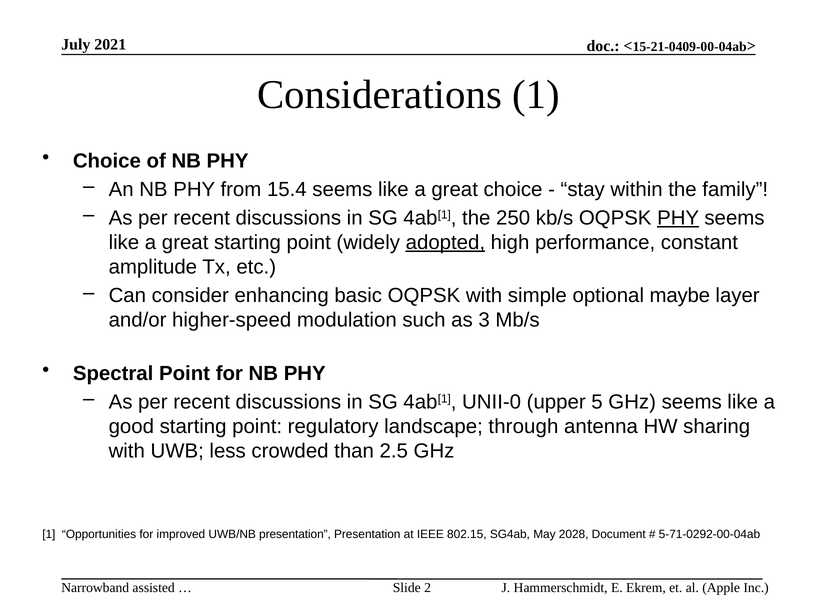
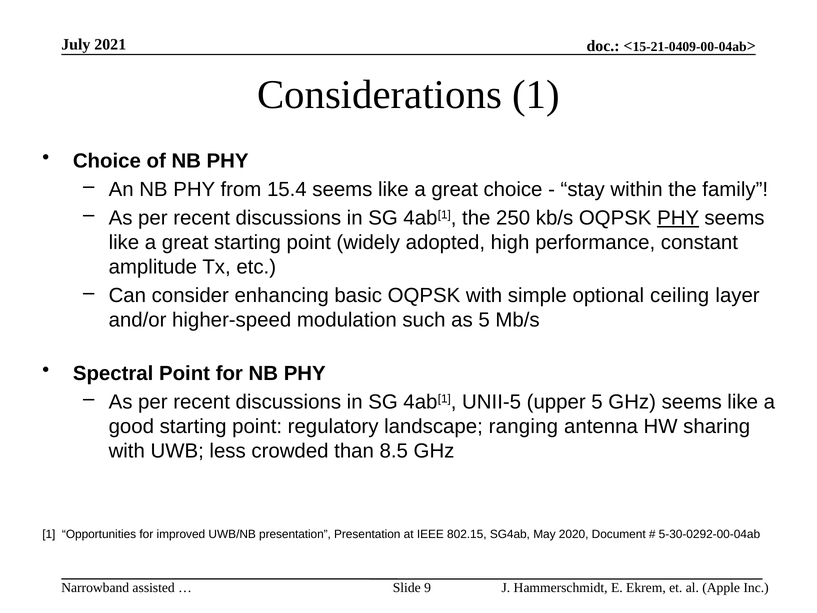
adopted underline: present -> none
maybe: maybe -> ceiling
as 3: 3 -> 5
UNII-0: UNII-0 -> UNII-5
through: through -> ranging
2.5: 2.5 -> 8.5
2028: 2028 -> 2020
5-71-0292-00-04ab: 5-71-0292-00-04ab -> 5-30-0292-00-04ab
2: 2 -> 9
